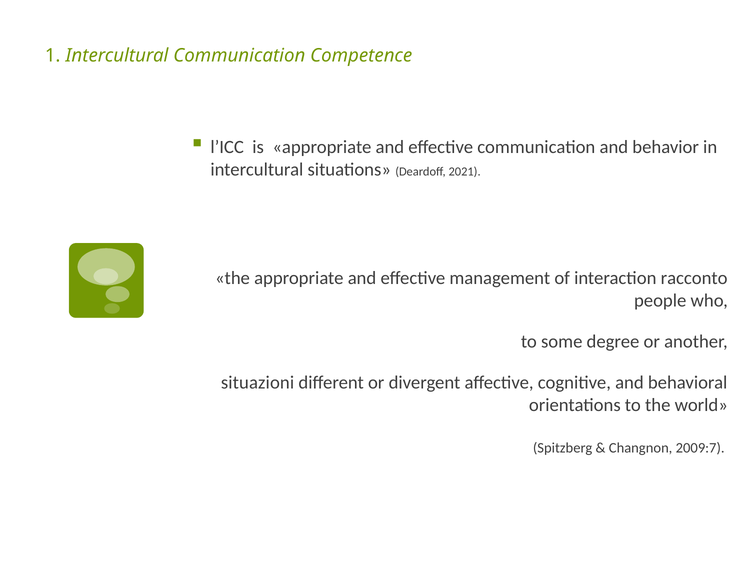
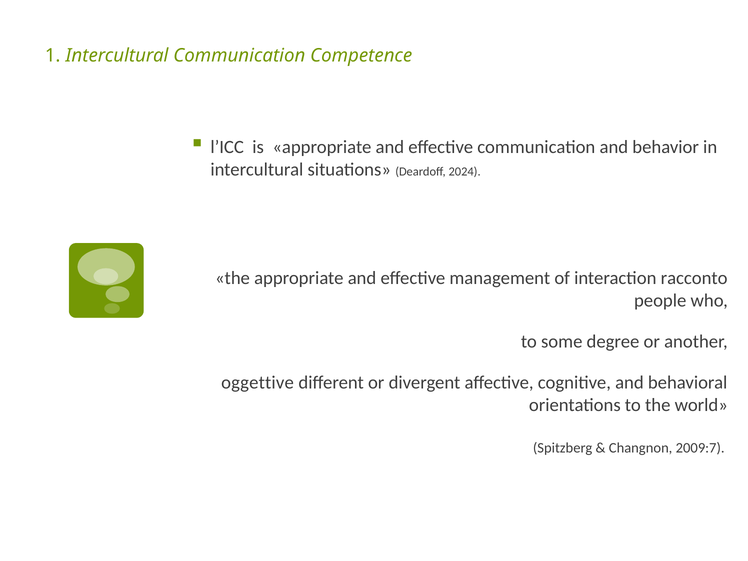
2021: 2021 -> 2024
situazioni: situazioni -> oggettive
